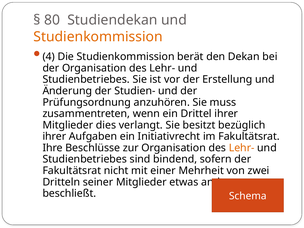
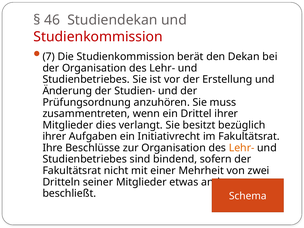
80: 80 -> 46
Studienkommission at (98, 37) colour: orange -> red
4: 4 -> 7
